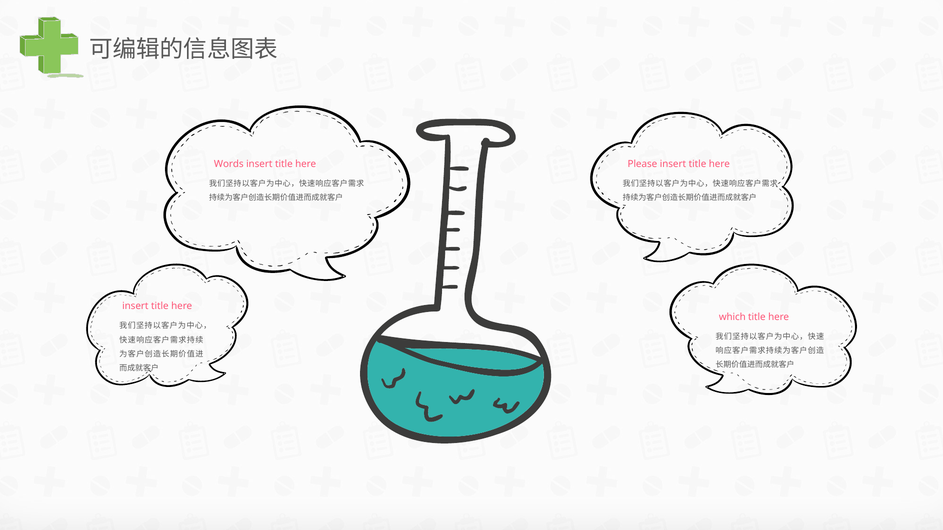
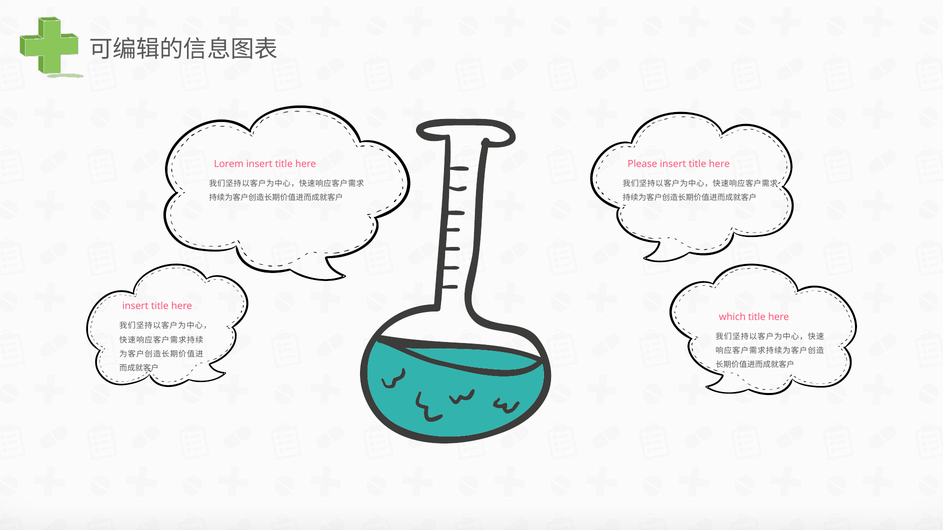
Words: Words -> Lorem
